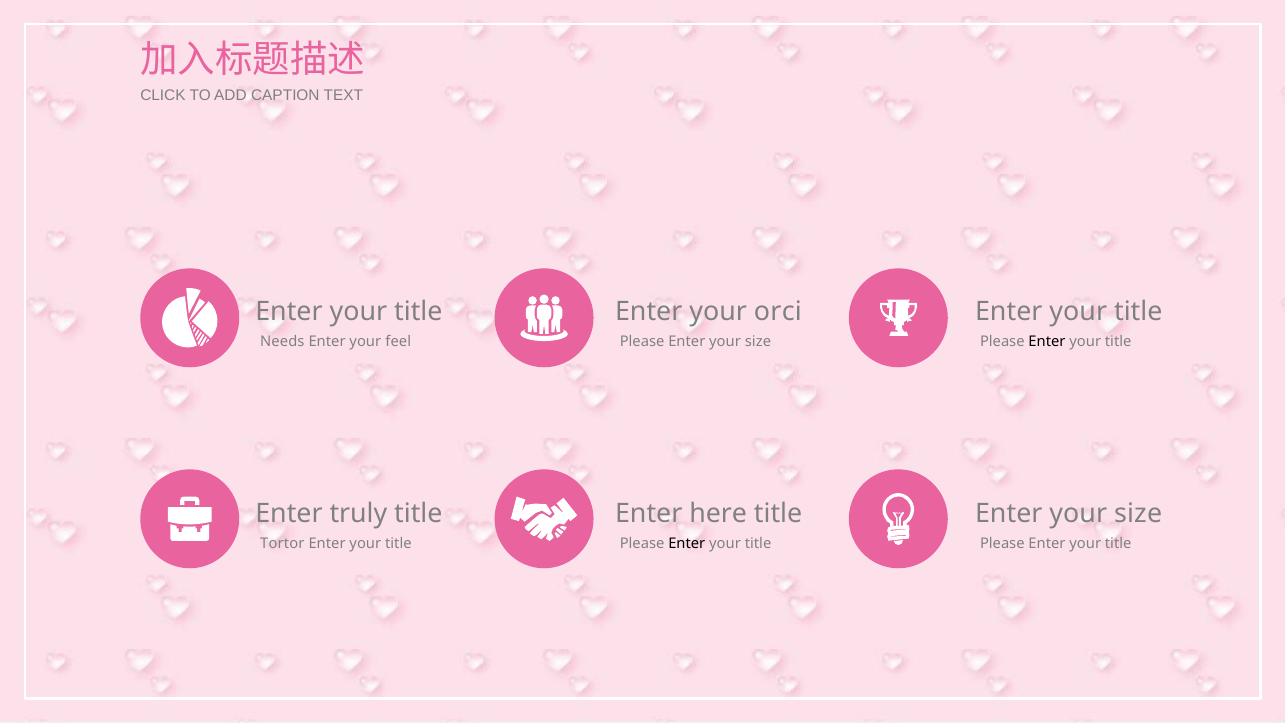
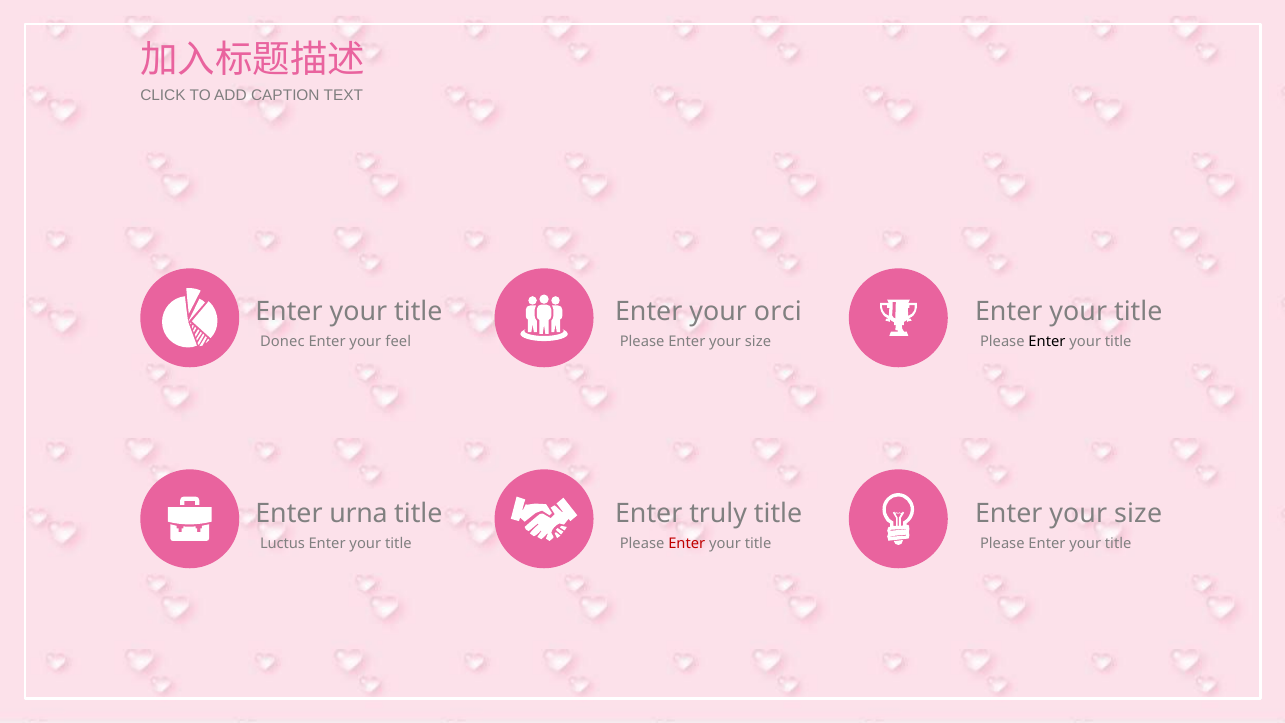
Needs: Needs -> Donec
truly: truly -> urna
here: here -> truly
Tortor: Tortor -> Luctus
Enter at (687, 543) colour: black -> red
